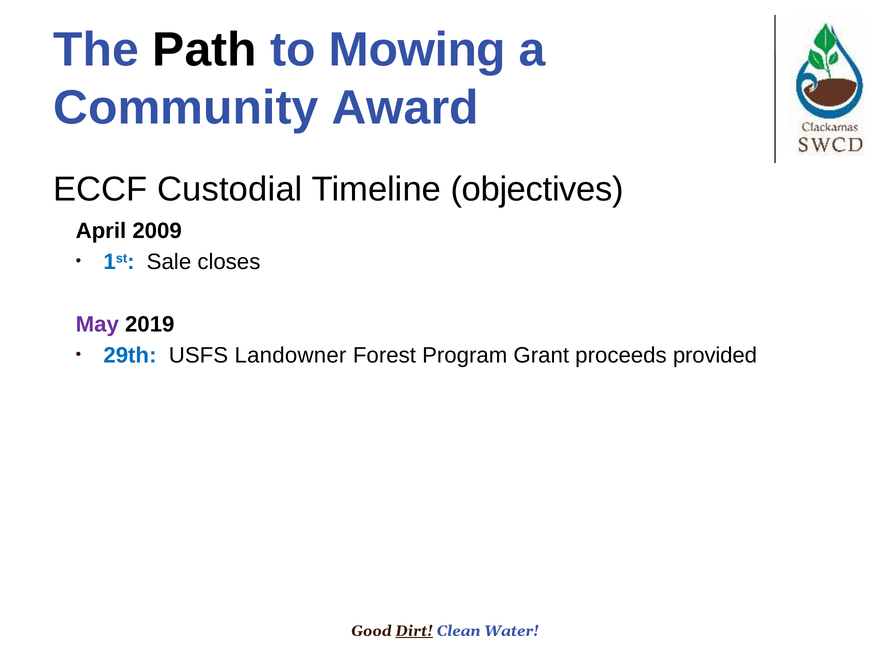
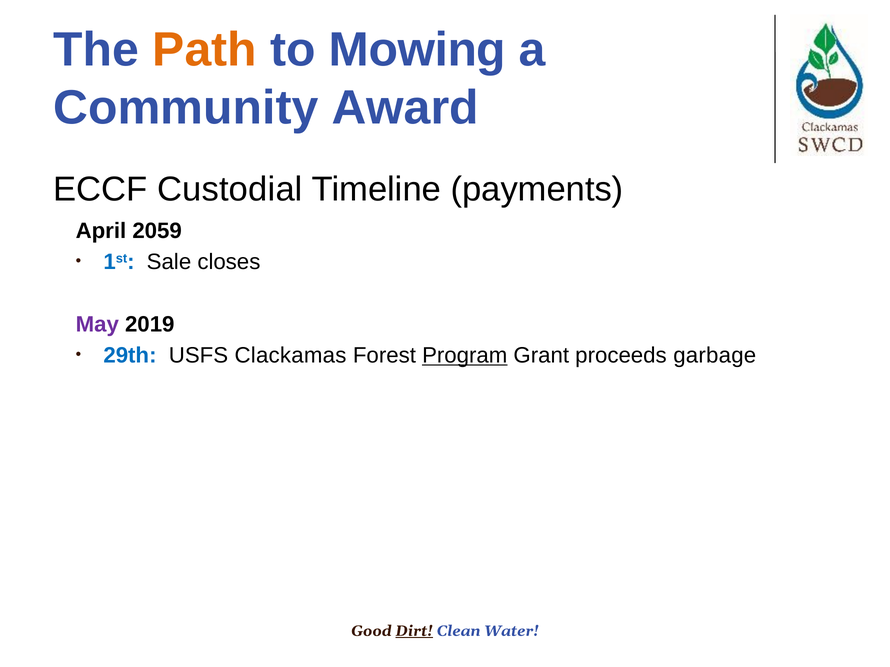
Path colour: black -> orange
objectives: objectives -> payments
2009: 2009 -> 2059
Landowner: Landowner -> Clackamas
Program underline: none -> present
provided: provided -> garbage
